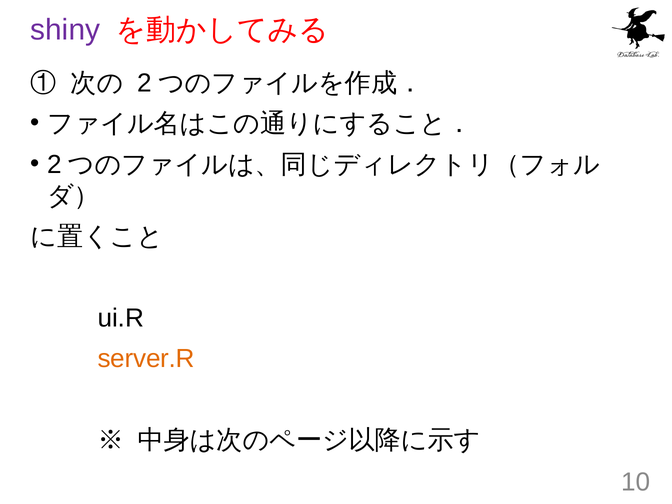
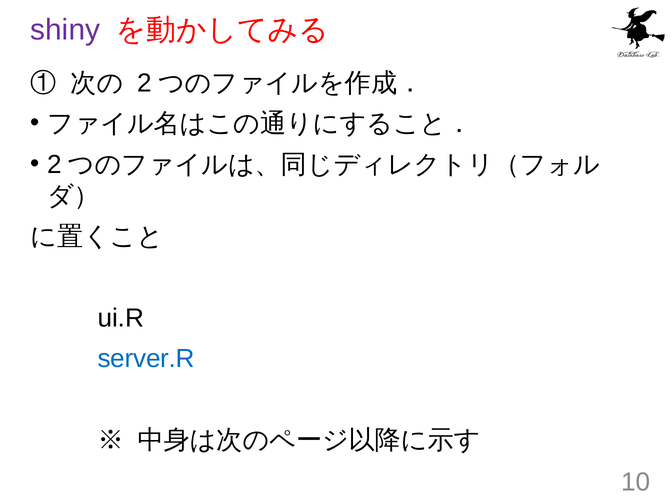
server.R colour: orange -> blue
